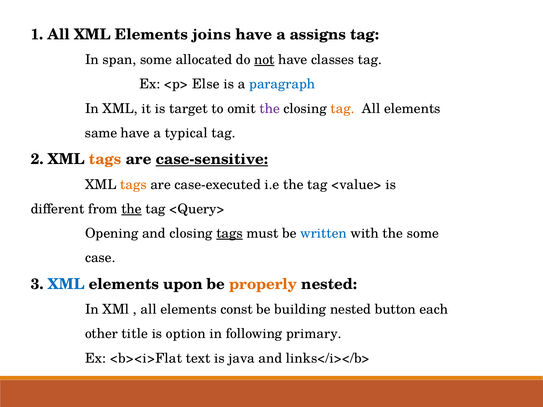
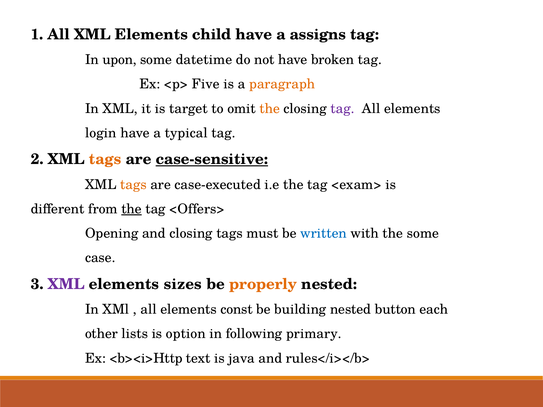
joins: joins -> child
span: span -> upon
allocated: allocated -> datetime
not underline: present -> none
classes: classes -> broken
Else: Else -> Five
paragraph colour: blue -> orange
the at (270, 109) colour: purple -> orange
tag at (343, 109) colour: orange -> purple
same: same -> login
<value>: <value> -> <exam>
<Query>: <Query> -> <Offers>
tags at (230, 234) underline: present -> none
XML at (66, 284) colour: blue -> purple
upon: upon -> sizes
title: title -> lists
<b><i>Flat: <b><i>Flat -> <b><i>Http
links</i></b>: links</i></b> -> rules</i></b>
